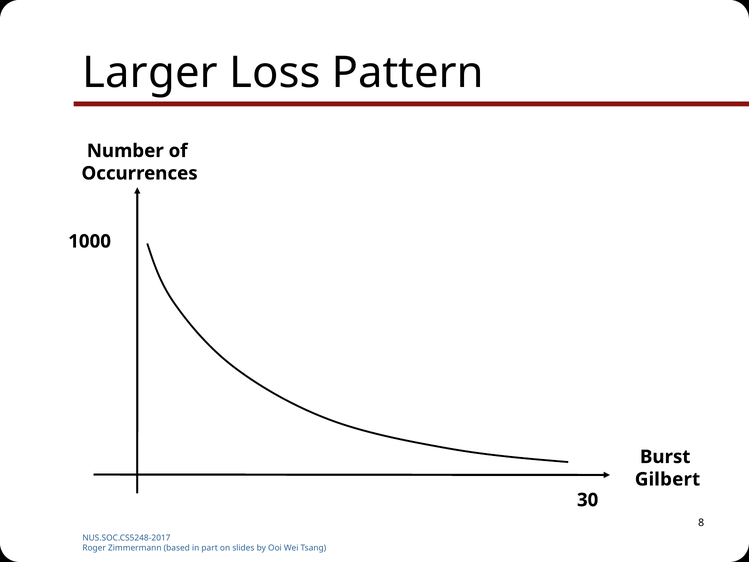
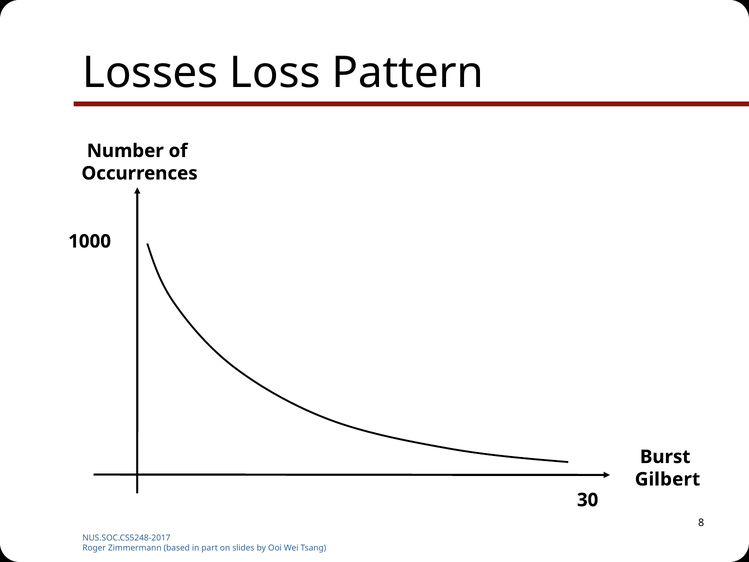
Larger: Larger -> Losses
